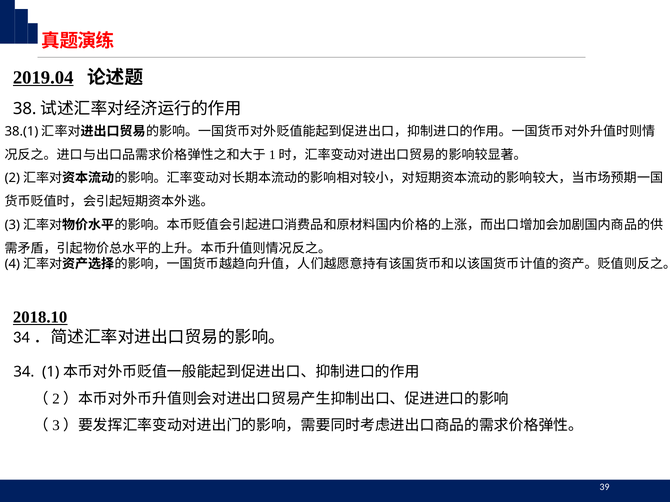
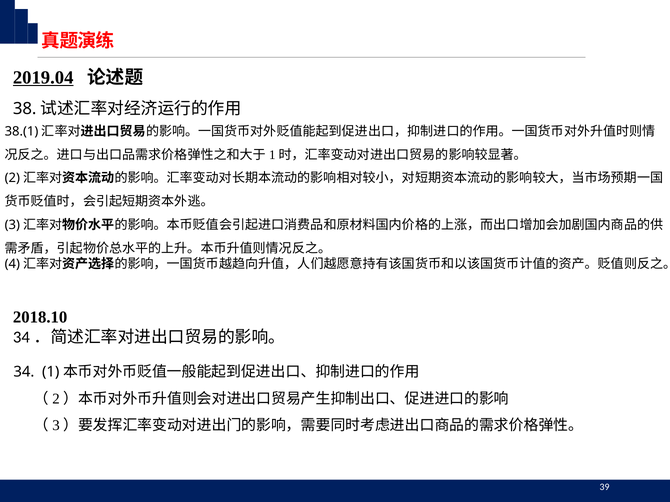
2018.10 underline: present -> none
